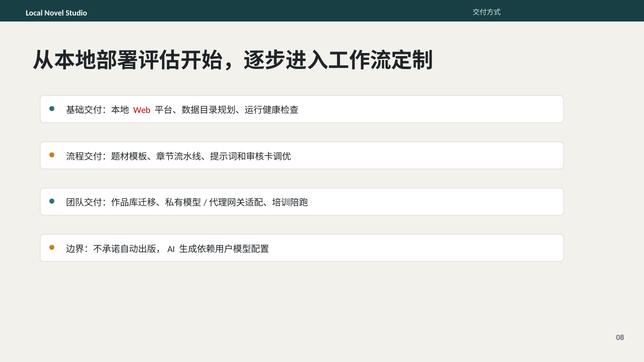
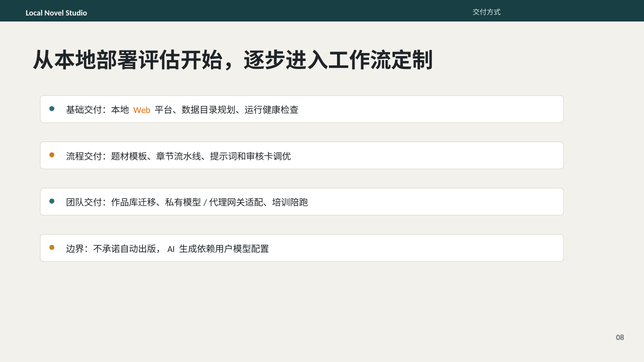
Web colour: red -> orange
